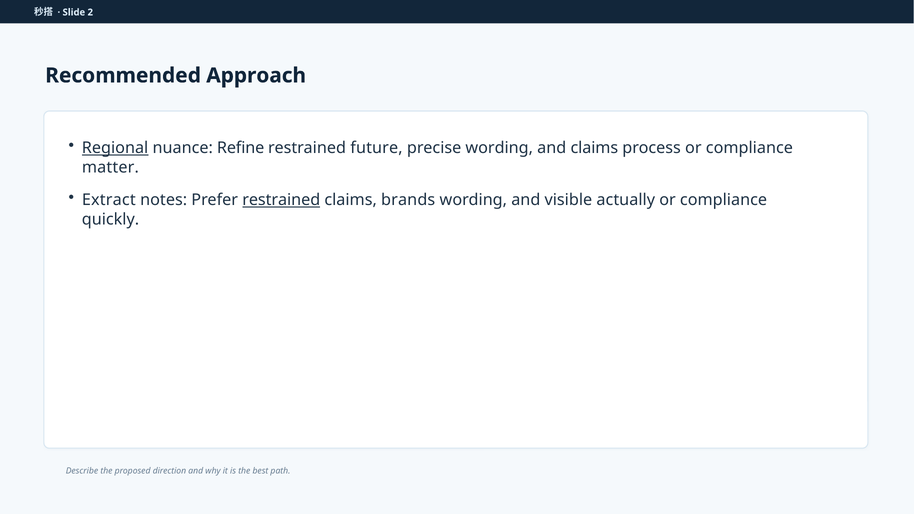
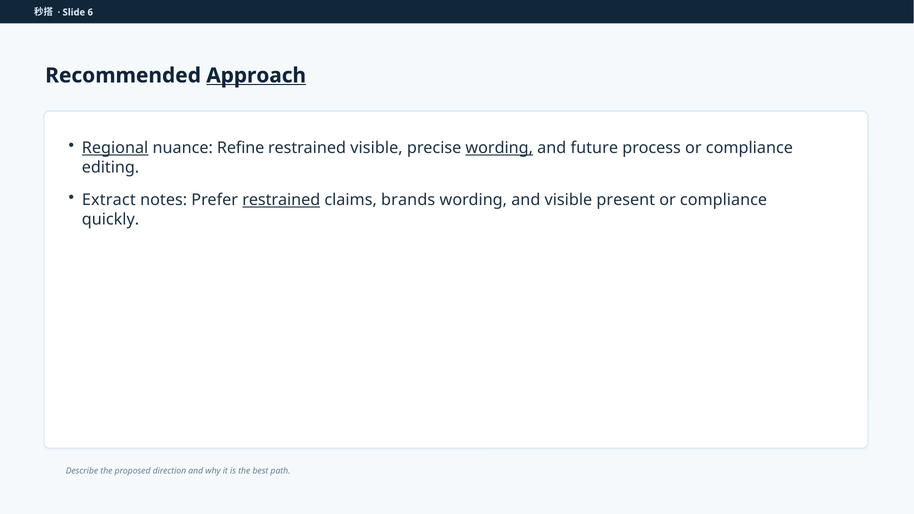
2: 2 -> 6
Approach underline: none -> present
restrained future: future -> visible
wording at (499, 148) underline: none -> present
and claims: claims -> future
matter: matter -> editing
actually: actually -> present
